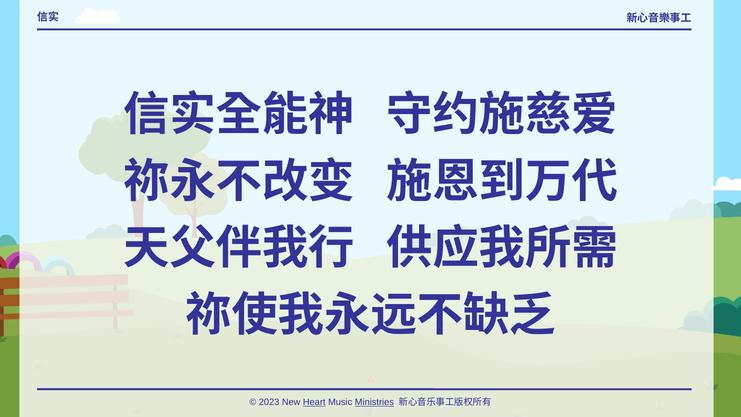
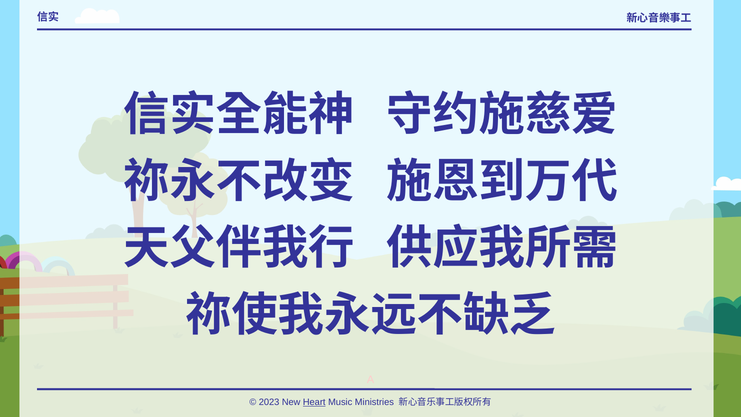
Ministries underline: present -> none
